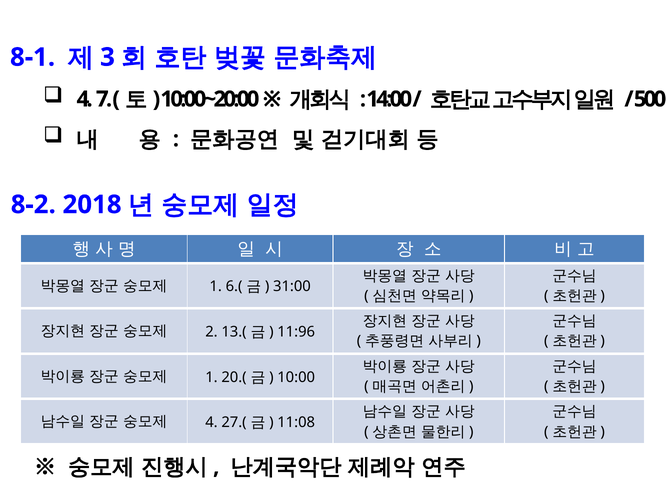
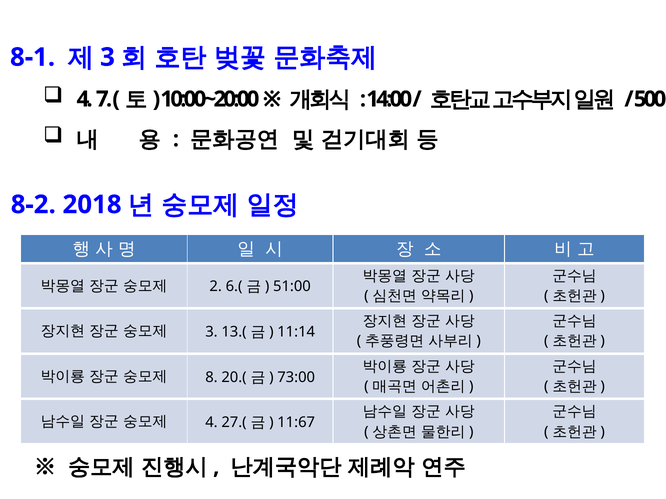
1 at (216, 287): 1 -> 2
31:00: 31:00 -> 51:00
2 at (211, 332): 2 -> 3
11:96: 11:96 -> 11:14
1 at (211, 378): 1 -> 8
10:00: 10:00 -> 73:00
11:08: 11:08 -> 11:67
